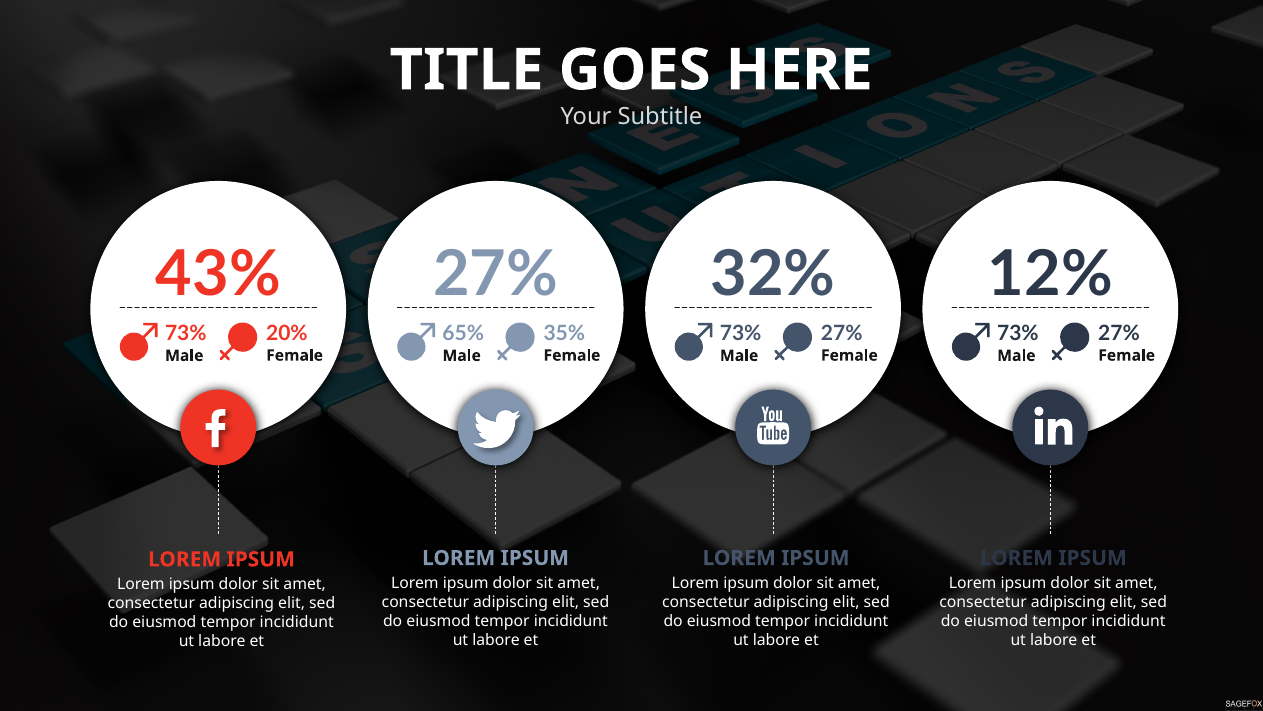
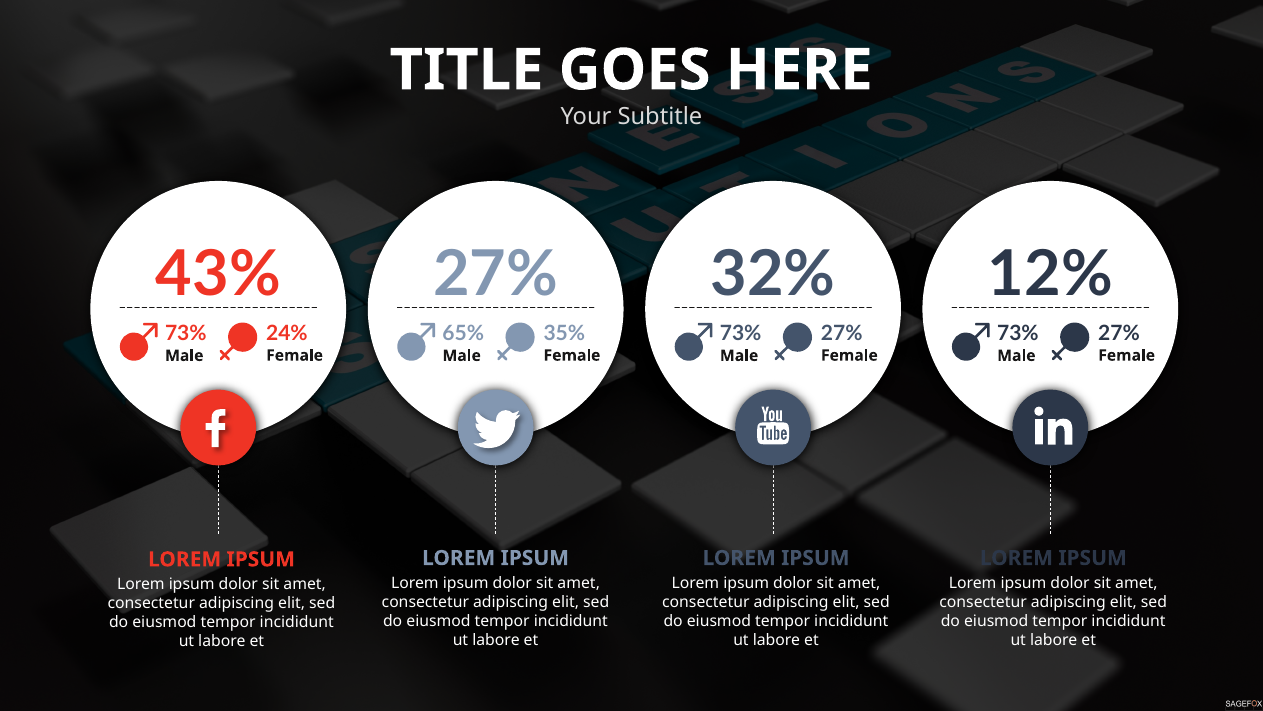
20%: 20% -> 24%
